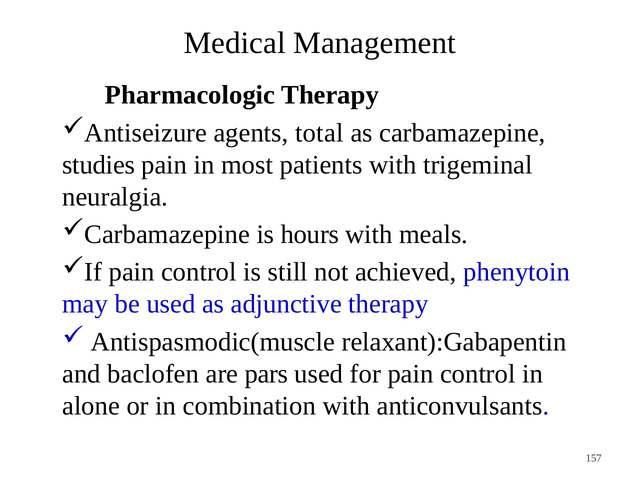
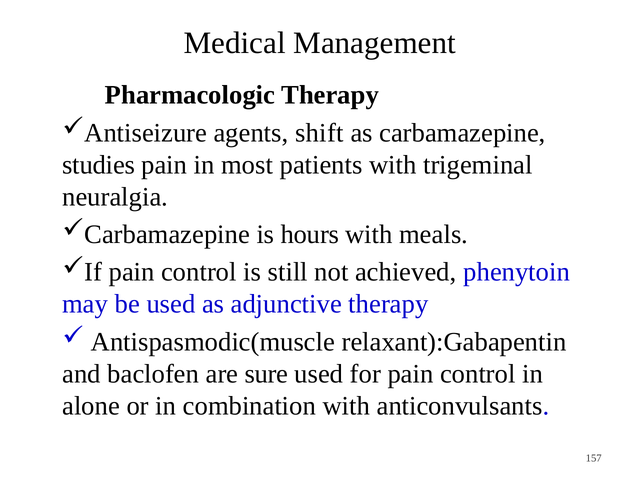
total: total -> shift
pars: pars -> sure
